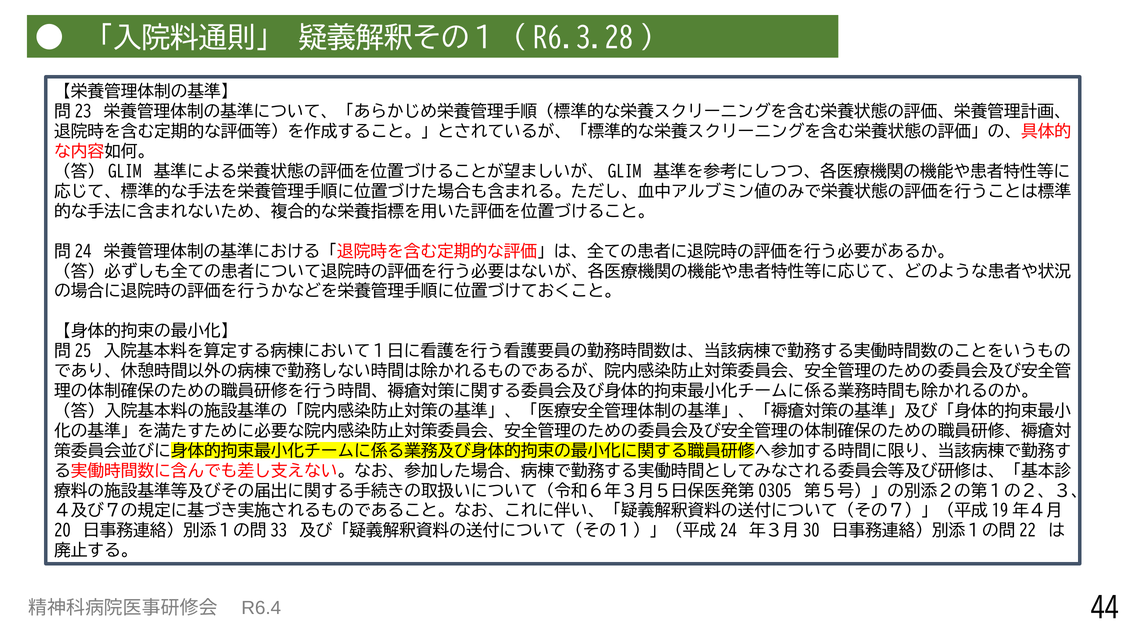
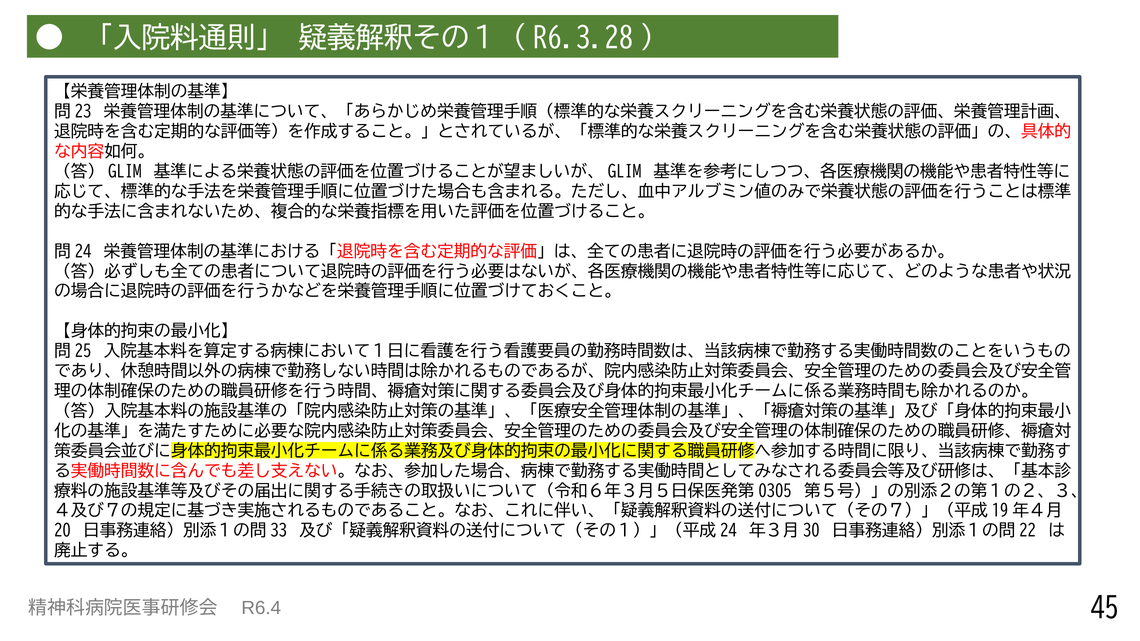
44: 44 -> 45
